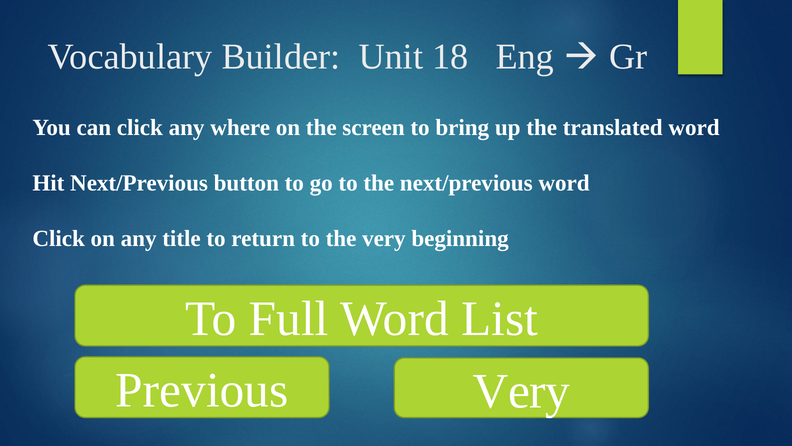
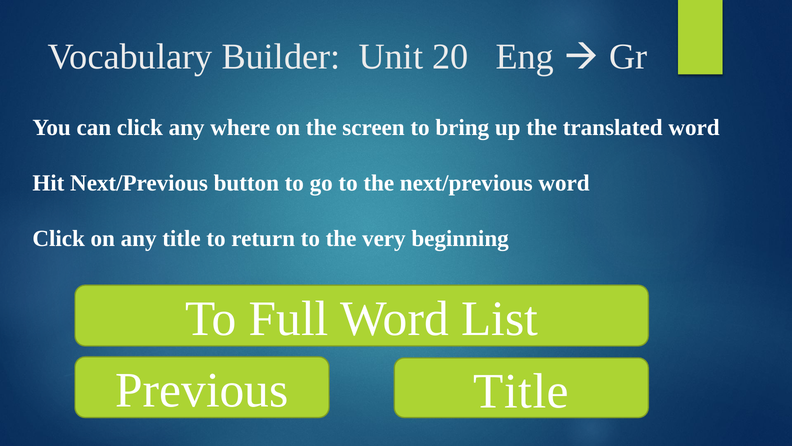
18: 18 -> 20
Previous Very: Very -> Title
